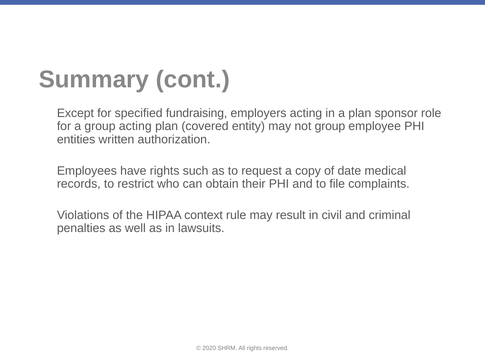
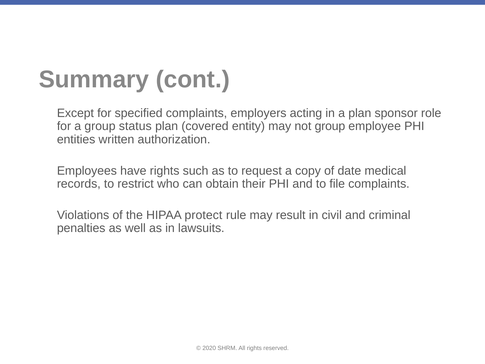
specified fundraising: fundraising -> complaints
group acting: acting -> status
context: context -> protect
